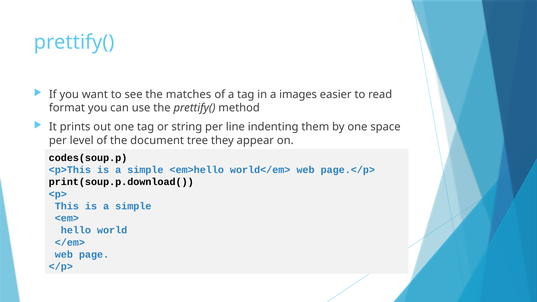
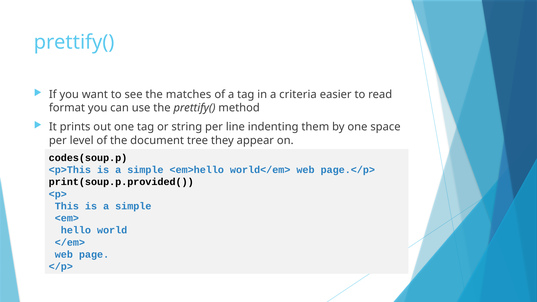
images: images -> criteria
print(soup.p.download(: print(soup.p.download( -> print(soup.p.provided(
